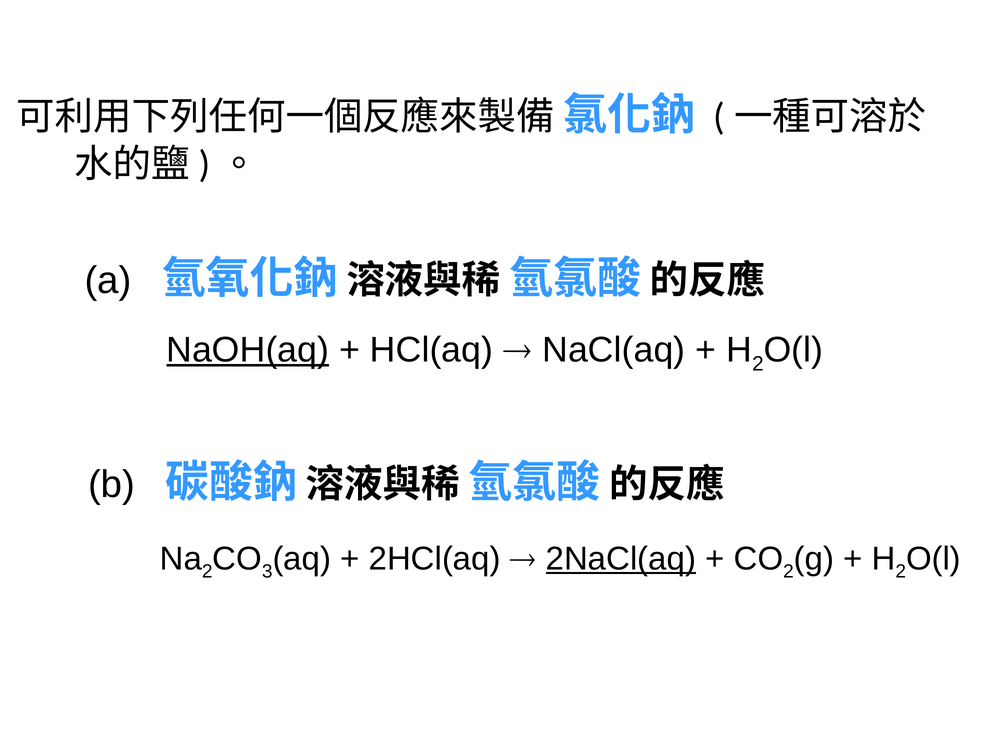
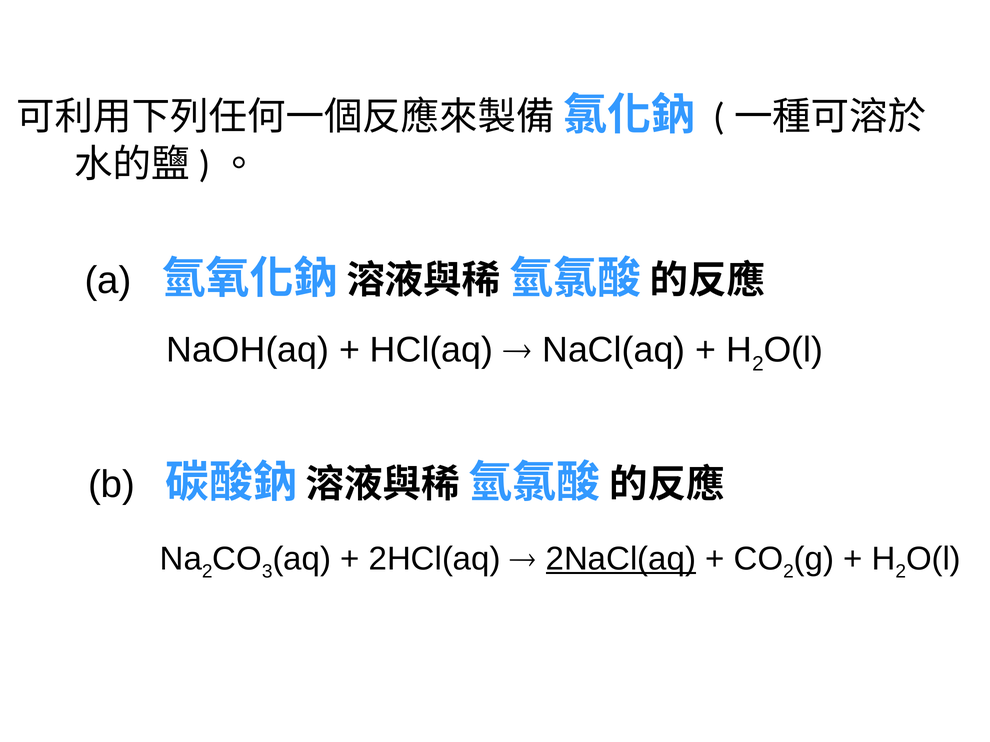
NaOH(aq underline: present -> none
